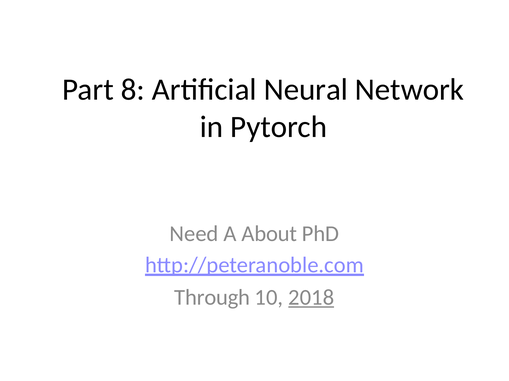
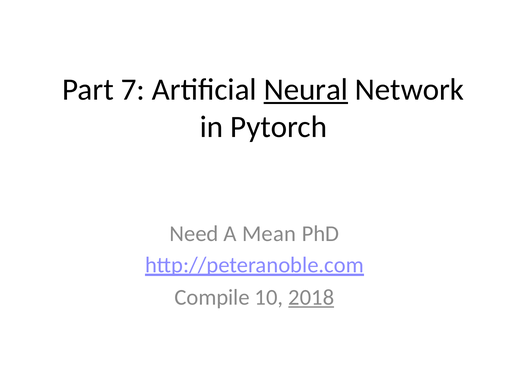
8: 8 -> 7
Neural underline: none -> present
About: About -> Mean
Through: Through -> Compile
